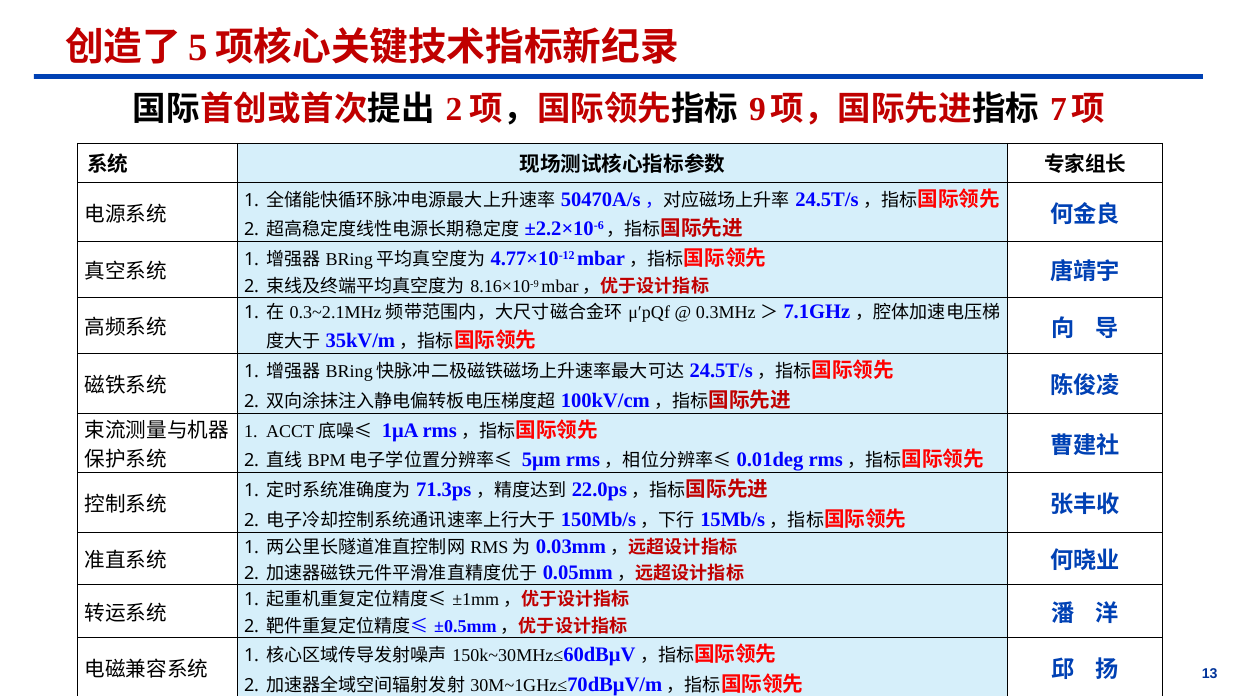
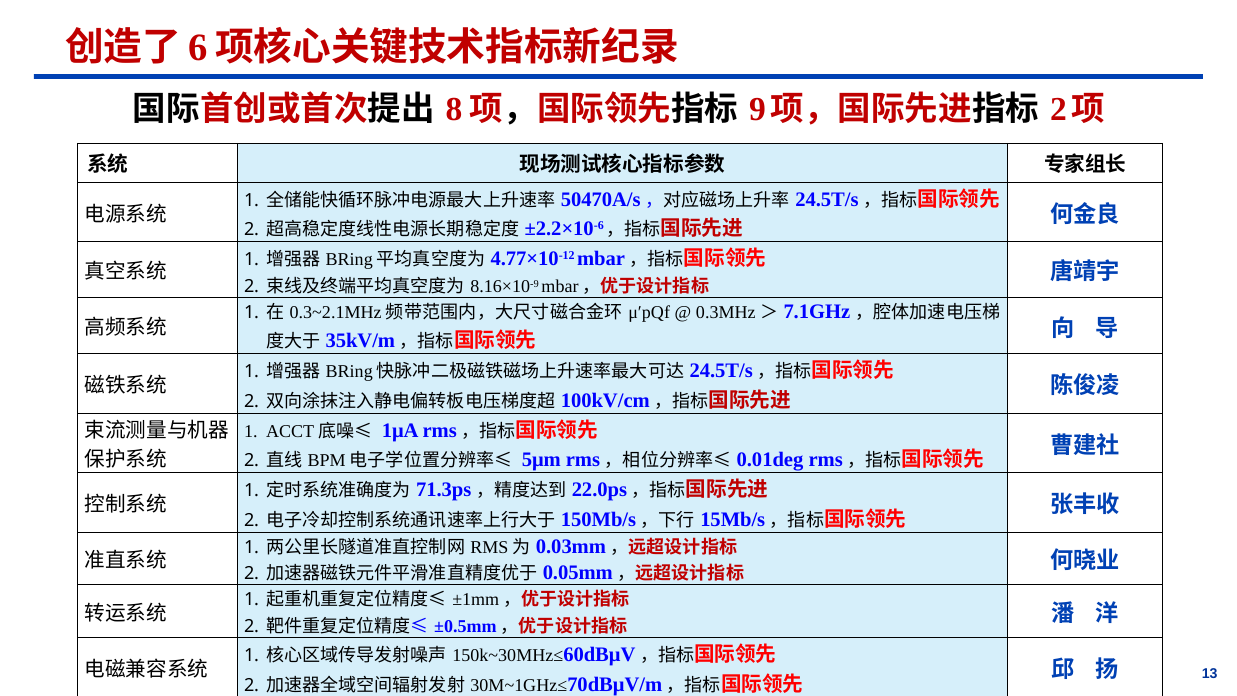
5: 5 -> 6
2 at (454, 109): 2 -> 8
7 at (1058, 109): 7 -> 2
